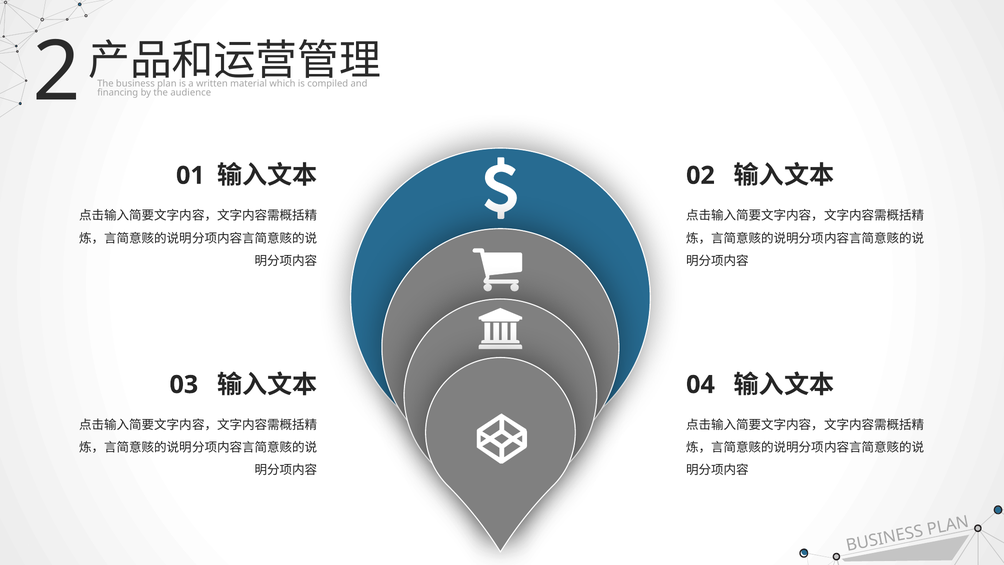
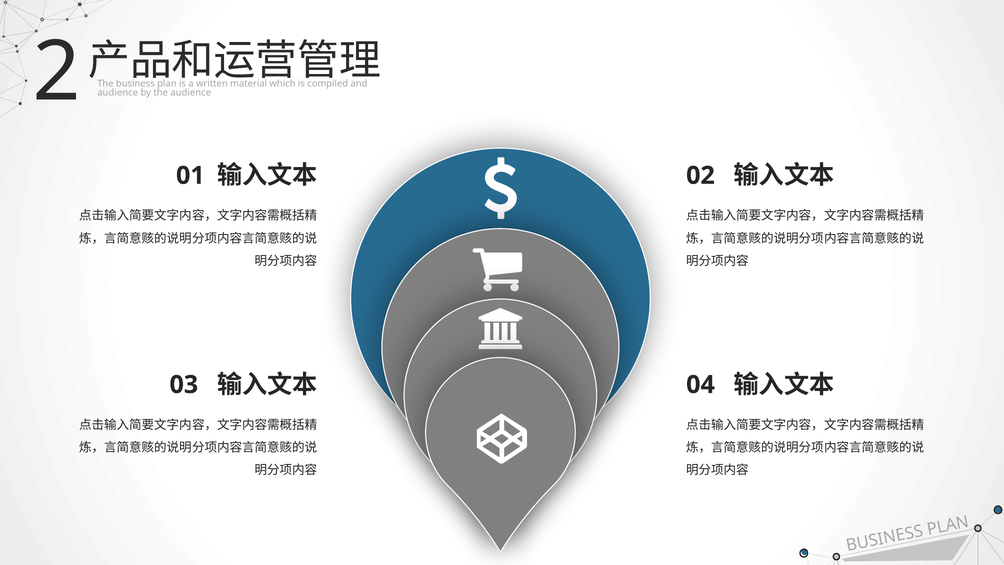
financing at (118, 93): financing -> audience
